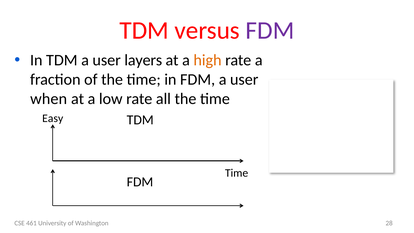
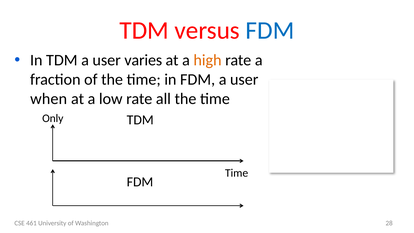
FDM at (270, 30) colour: purple -> blue
layers: layers -> varies
Easy: Easy -> Only
